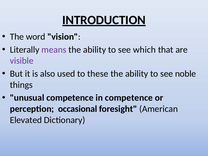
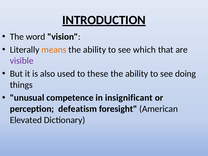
means colour: purple -> orange
noble: noble -> doing
in competence: competence -> insignificant
occasional: occasional -> defeatism
